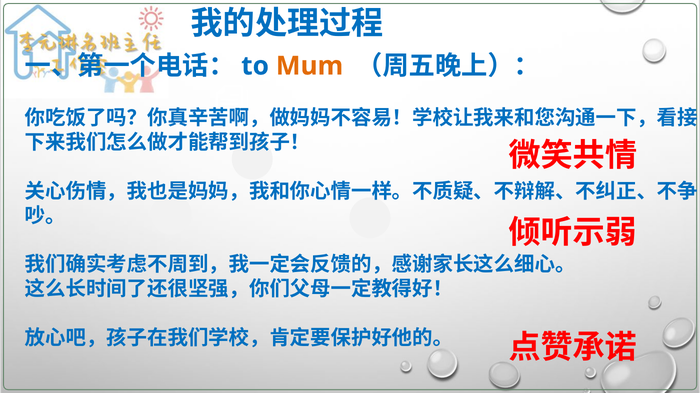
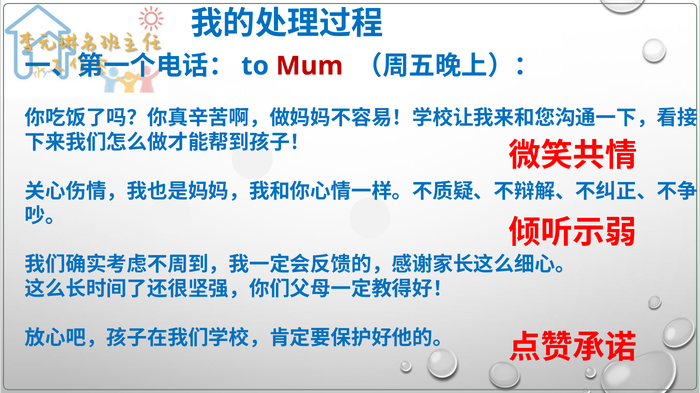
Mum colour: orange -> red
